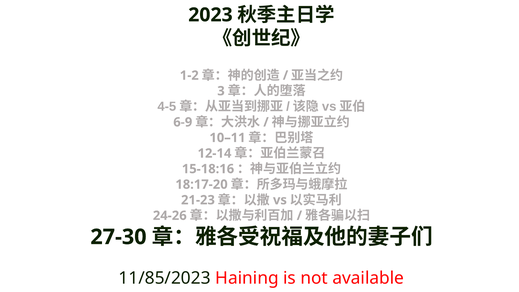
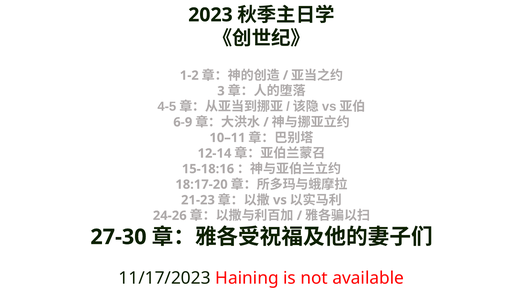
11/85/2023: 11/85/2023 -> 11/17/2023
